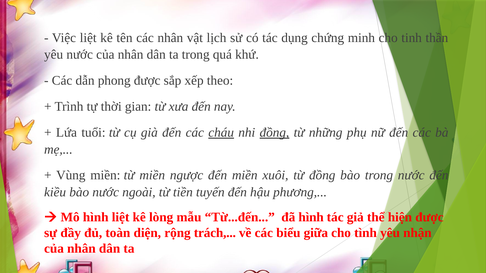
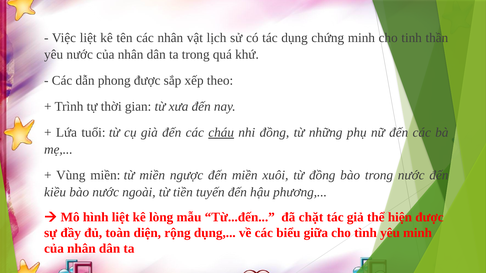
đồng at (274, 133) underline: present -> none
đã hình: hình -> chặt
rộng trách: trách -> dụng
yêu nhận: nhận -> minh
